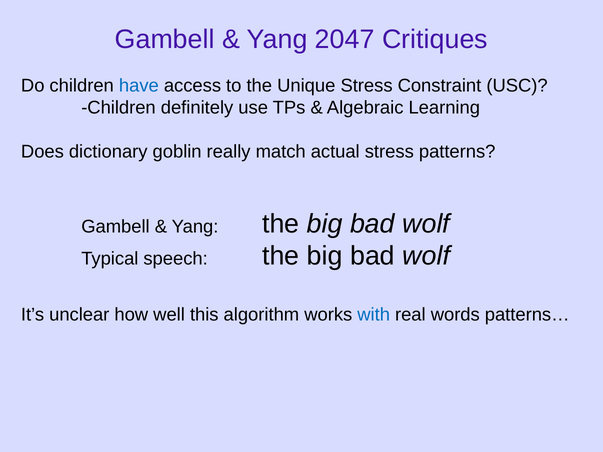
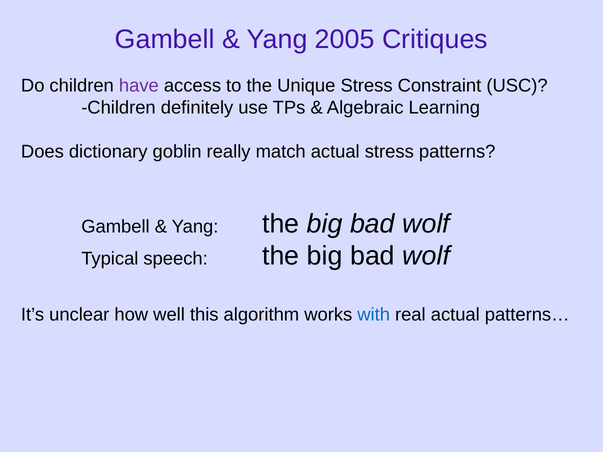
2047: 2047 -> 2005
have colour: blue -> purple
real words: words -> actual
